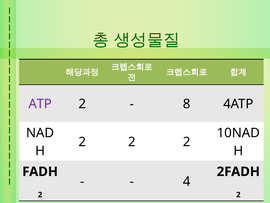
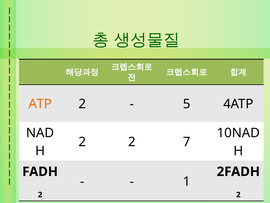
ATP colour: purple -> orange
8: 8 -> 5
2 2 2: 2 -> 7
4: 4 -> 1
